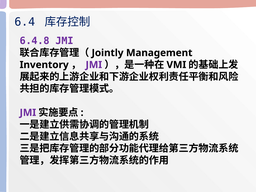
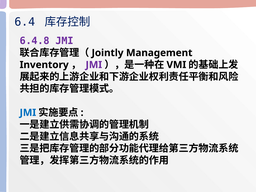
JMI at (28, 113) colour: purple -> blue
